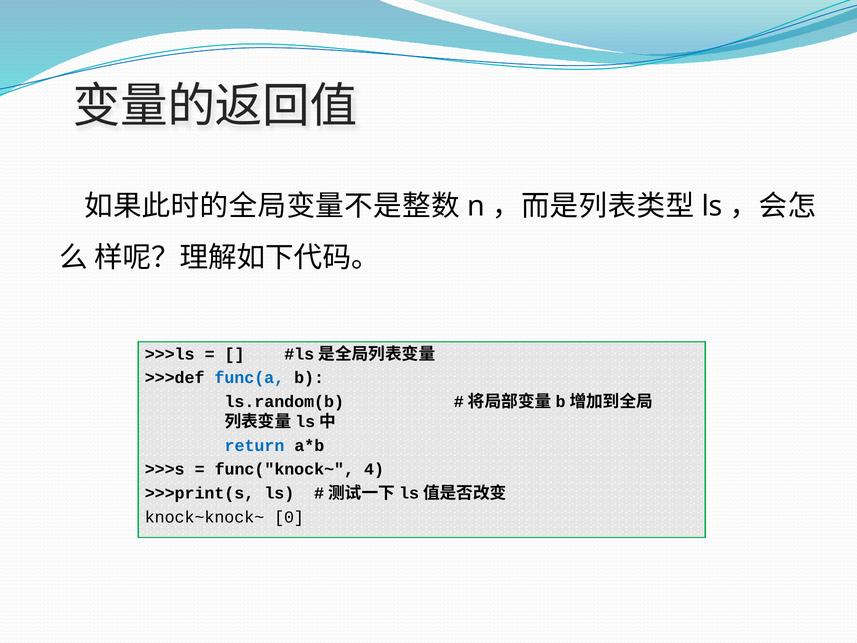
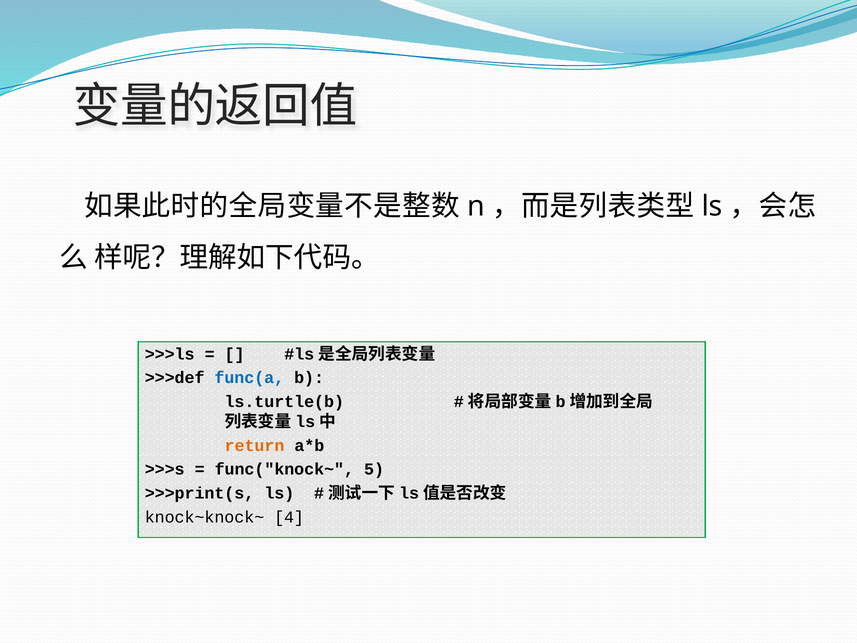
ls.random(b: ls.random(b -> ls.turtle(b
return colour: blue -> orange
4: 4 -> 5
0: 0 -> 4
